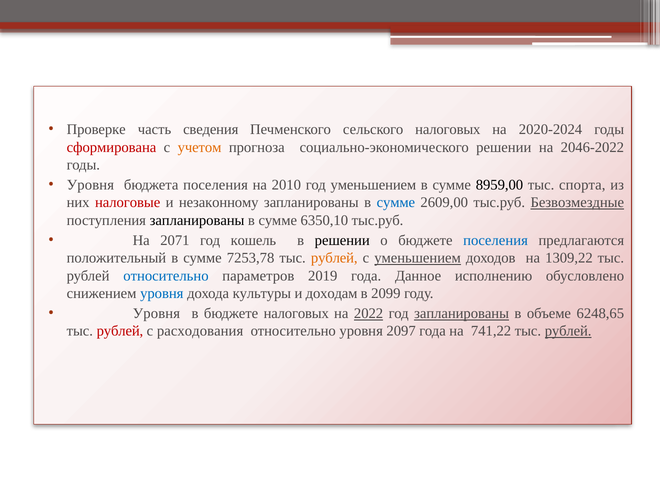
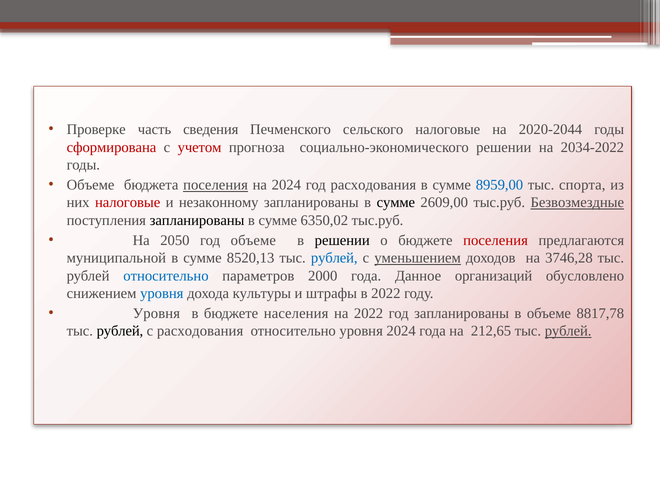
сельского налоговых: налоговых -> налоговые
2020-2024: 2020-2024 -> 2020-2044
учетом colour: orange -> red
2046-2022: 2046-2022 -> 2034-2022
Уровня at (90, 185): Уровня -> Объеме
поселения at (216, 185) underline: none -> present
на 2010: 2010 -> 2024
год уменьшением: уменьшением -> расходования
8959,00 colour: black -> blue
сумме at (396, 203) colour: blue -> black
6350,10: 6350,10 -> 6350,02
2071: 2071 -> 2050
год кошель: кошель -> объеме
поселения at (496, 241) colour: blue -> red
положительный: положительный -> муниципальной
7253,78: 7253,78 -> 8520,13
рублей at (334, 258) colour: orange -> blue
1309,22: 1309,22 -> 3746,28
2019: 2019 -> 2000
исполнению: исполнению -> организаций
доходам: доходам -> штрафы
в 2099: 2099 -> 2022
бюджете налоговых: налоговых -> населения
2022 at (369, 314) underline: present -> none
запланированы at (462, 314) underline: present -> none
6248,65: 6248,65 -> 8817,78
рублей at (120, 331) colour: red -> black
уровня 2097: 2097 -> 2024
741,22: 741,22 -> 212,65
